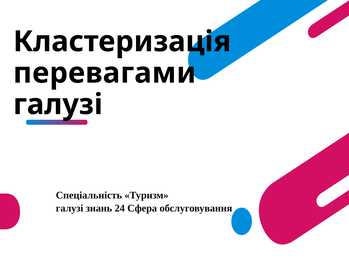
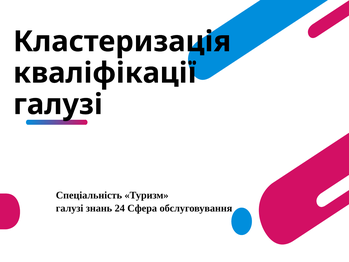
перевагами: перевагами -> кваліфікації
